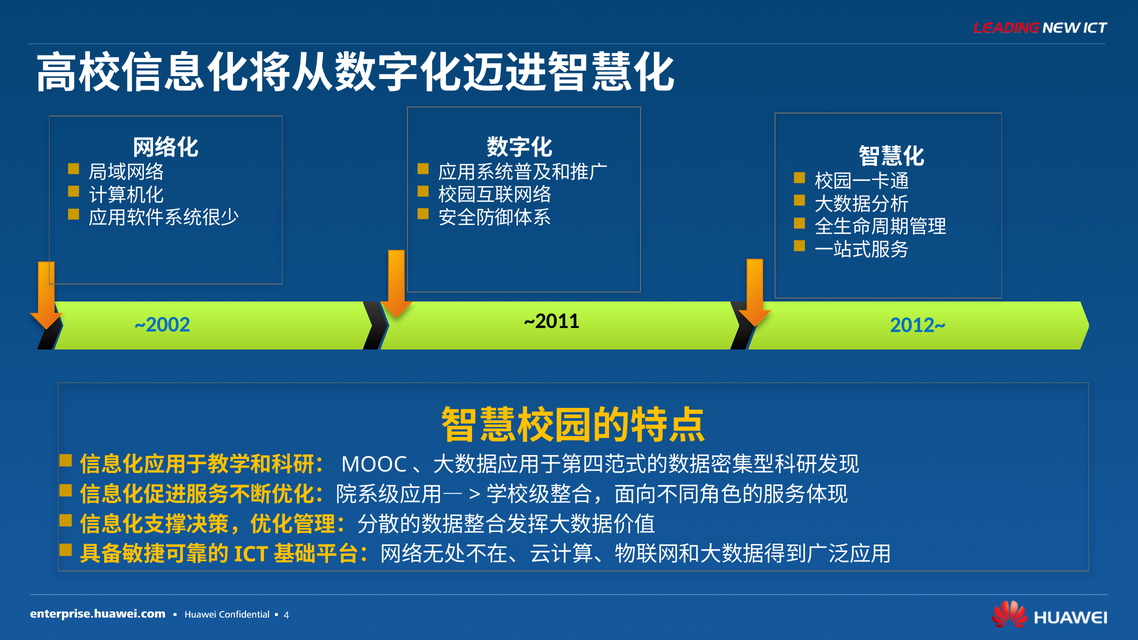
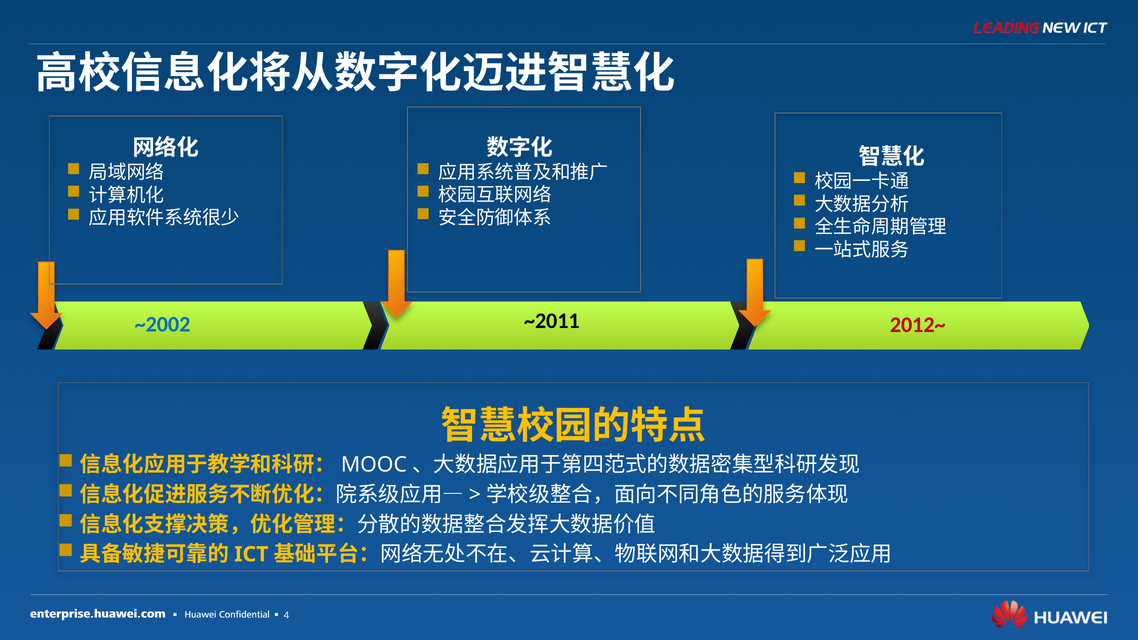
2012~ colour: blue -> red
